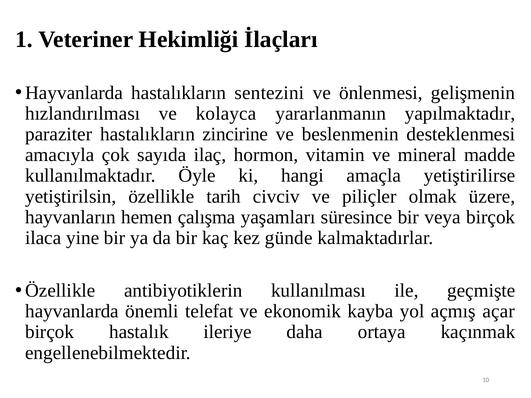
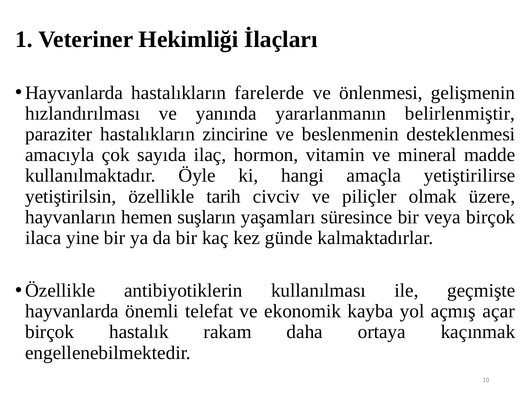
sentezini: sentezini -> farelerde
kolayca: kolayca -> yanında
yapılmaktadır: yapılmaktadır -> belirlenmiştir
çalışma: çalışma -> suşların
ileriye: ileriye -> rakam
